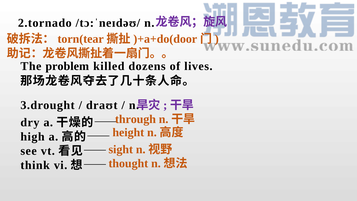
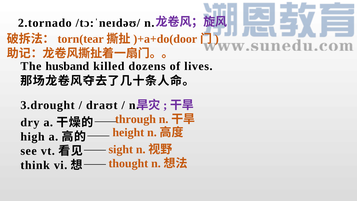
problem: problem -> husband
